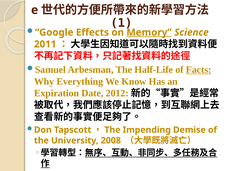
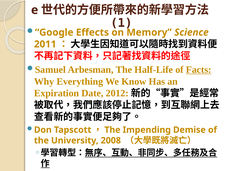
Memory underline: present -> none
